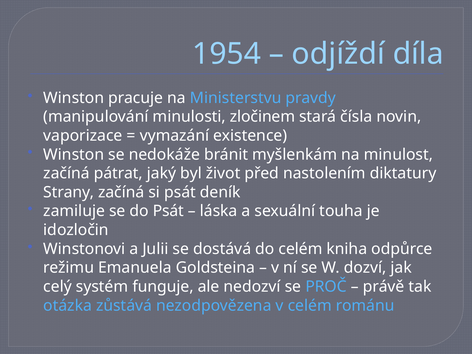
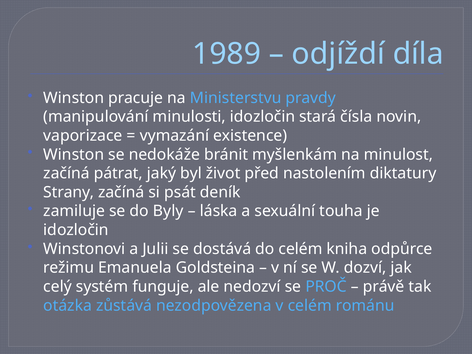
1954: 1954 -> 1989
minulosti zločinem: zločinem -> idozločin
do Psát: Psát -> Byly
